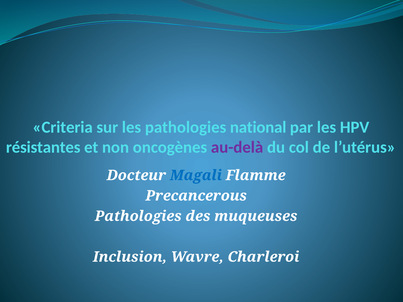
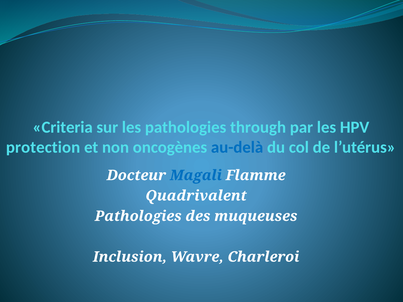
national: national -> through
résistantes: résistantes -> protection
au-delà colour: purple -> blue
Precancerous: Precancerous -> Quadrivalent
